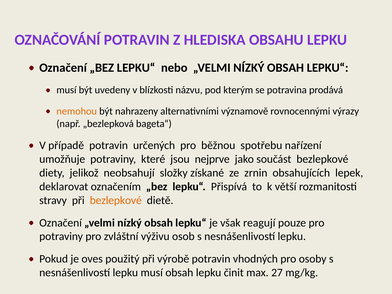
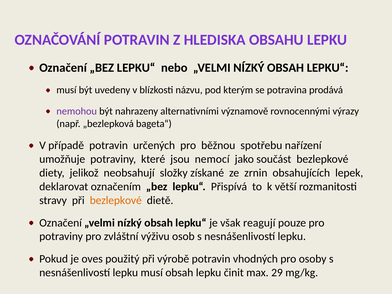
nemohou colour: orange -> purple
nejprve: nejprve -> nemocí
27: 27 -> 29
